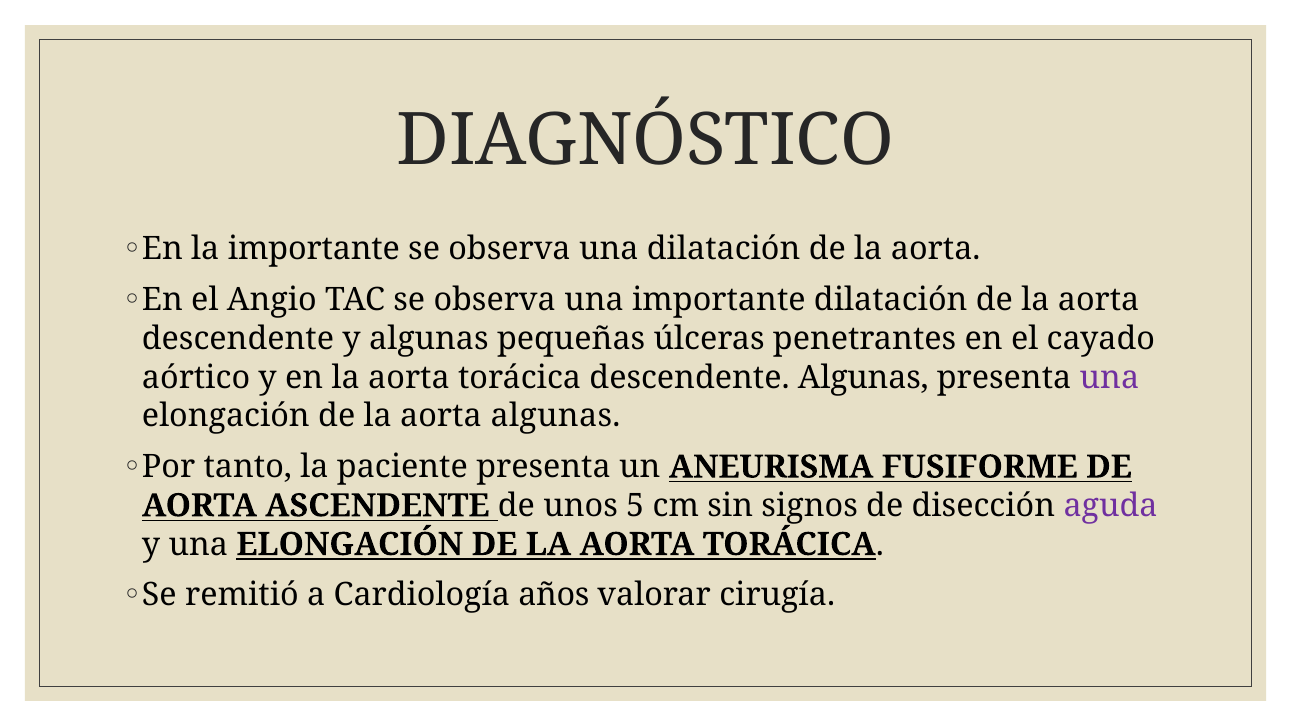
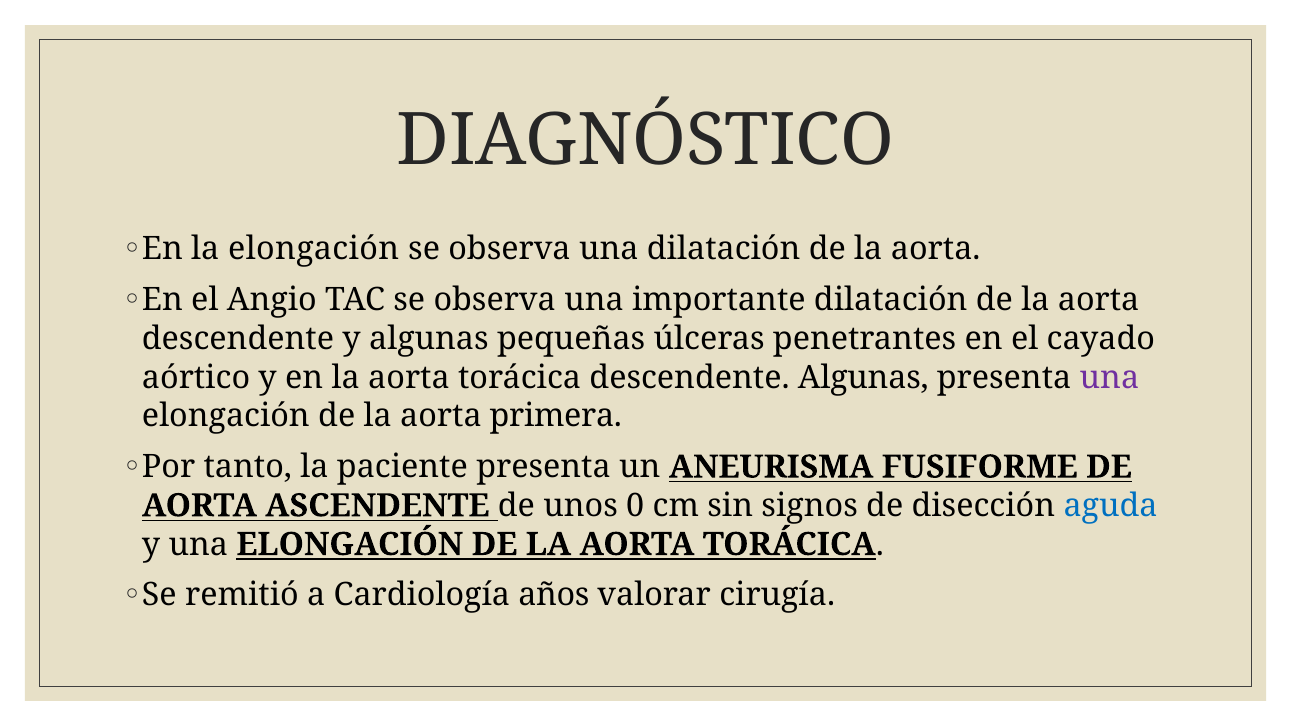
la importante: importante -> elongación
aorta algunas: algunas -> primera
5: 5 -> 0
aguda colour: purple -> blue
